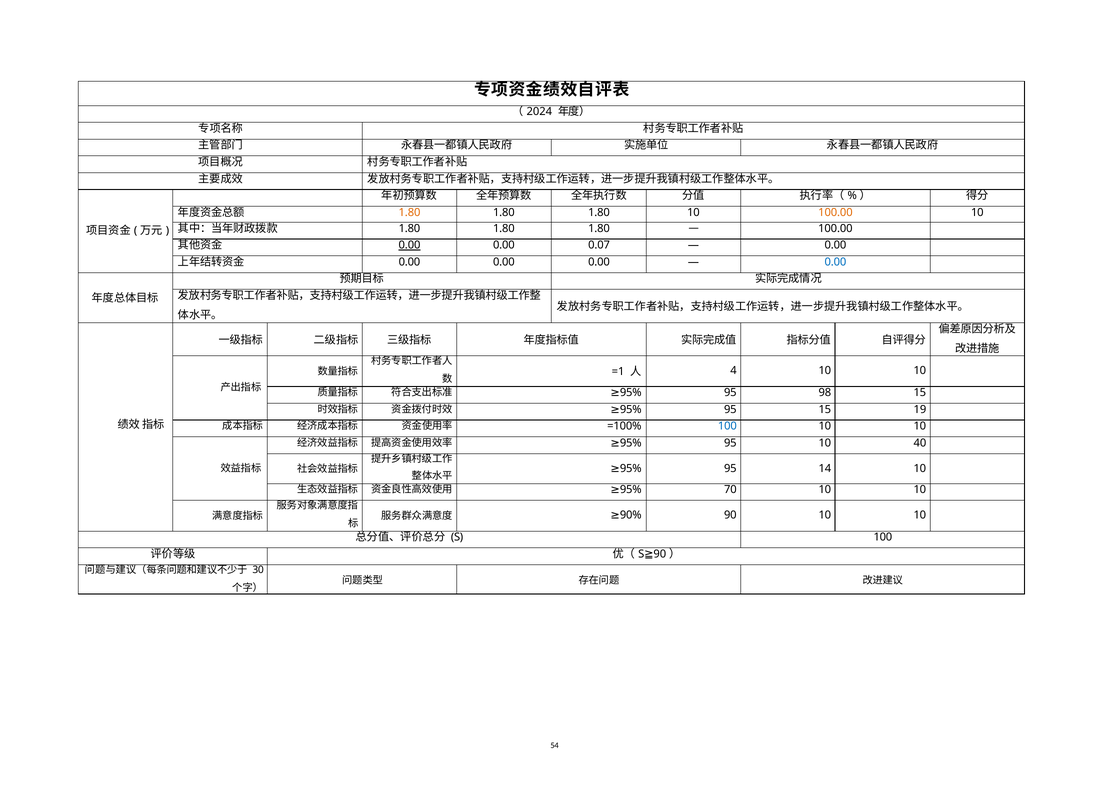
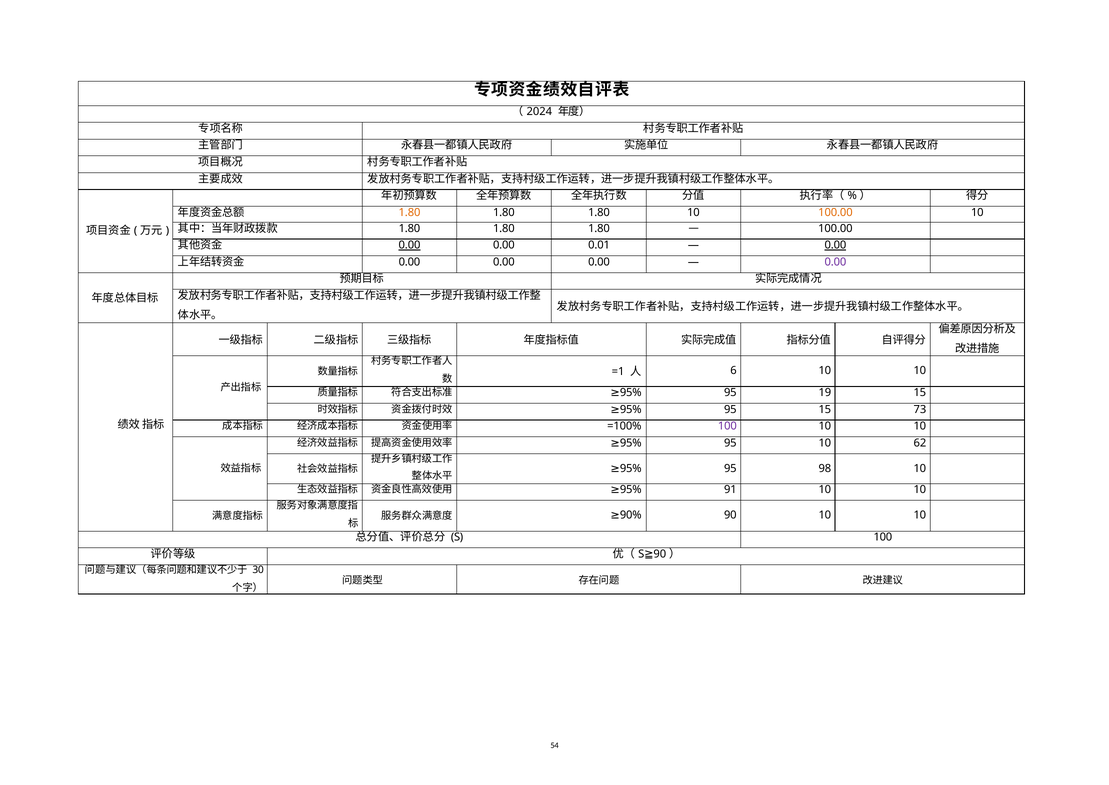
0.07: 0.07 -> 0.01
0.00 at (835, 245) underline: none -> present
0.00 at (835, 262) colour: blue -> purple
4: 4 -> 6
98: 98 -> 19
19: 19 -> 73
100 at (727, 426) colour: blue -> purple
40: 40 -> 62
14: 14 -> 98
70: 70 -> 91
